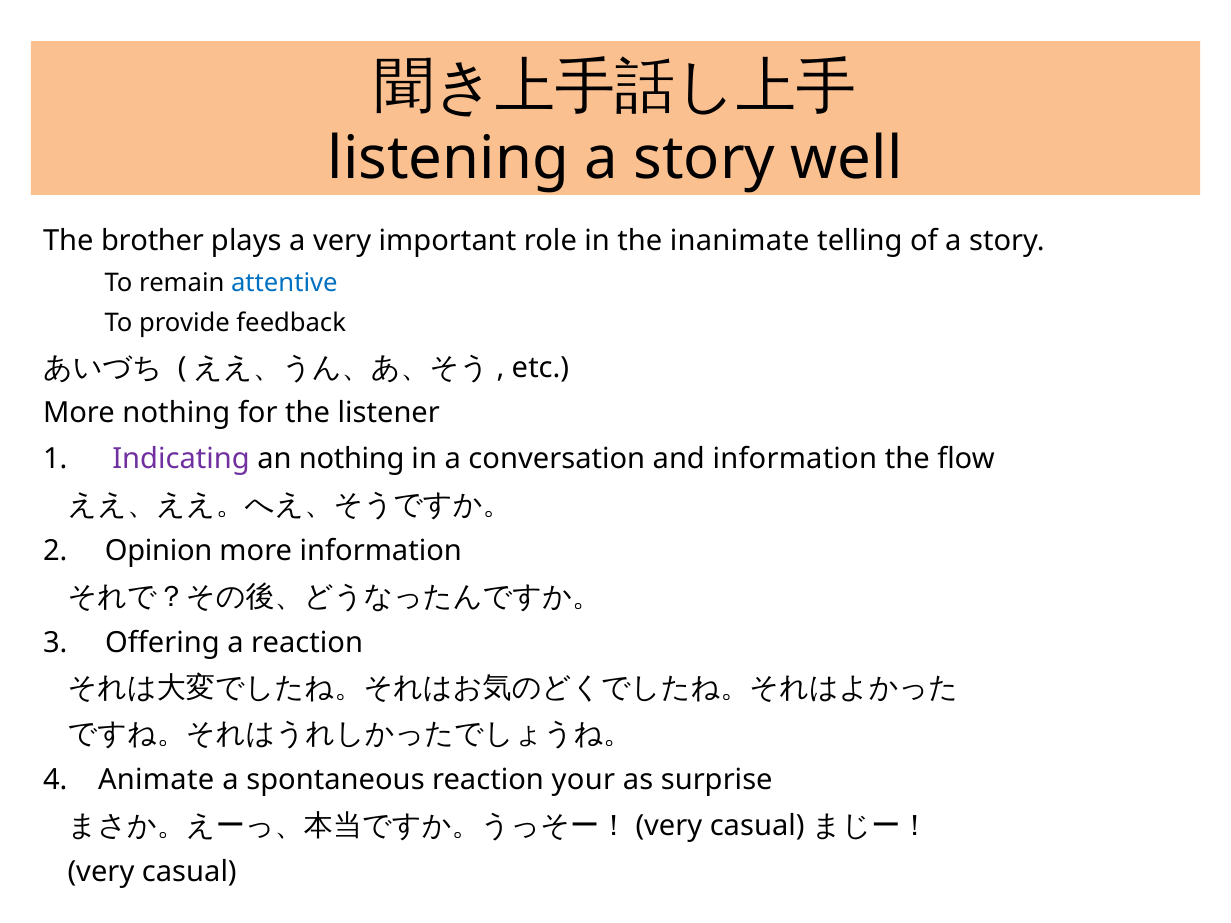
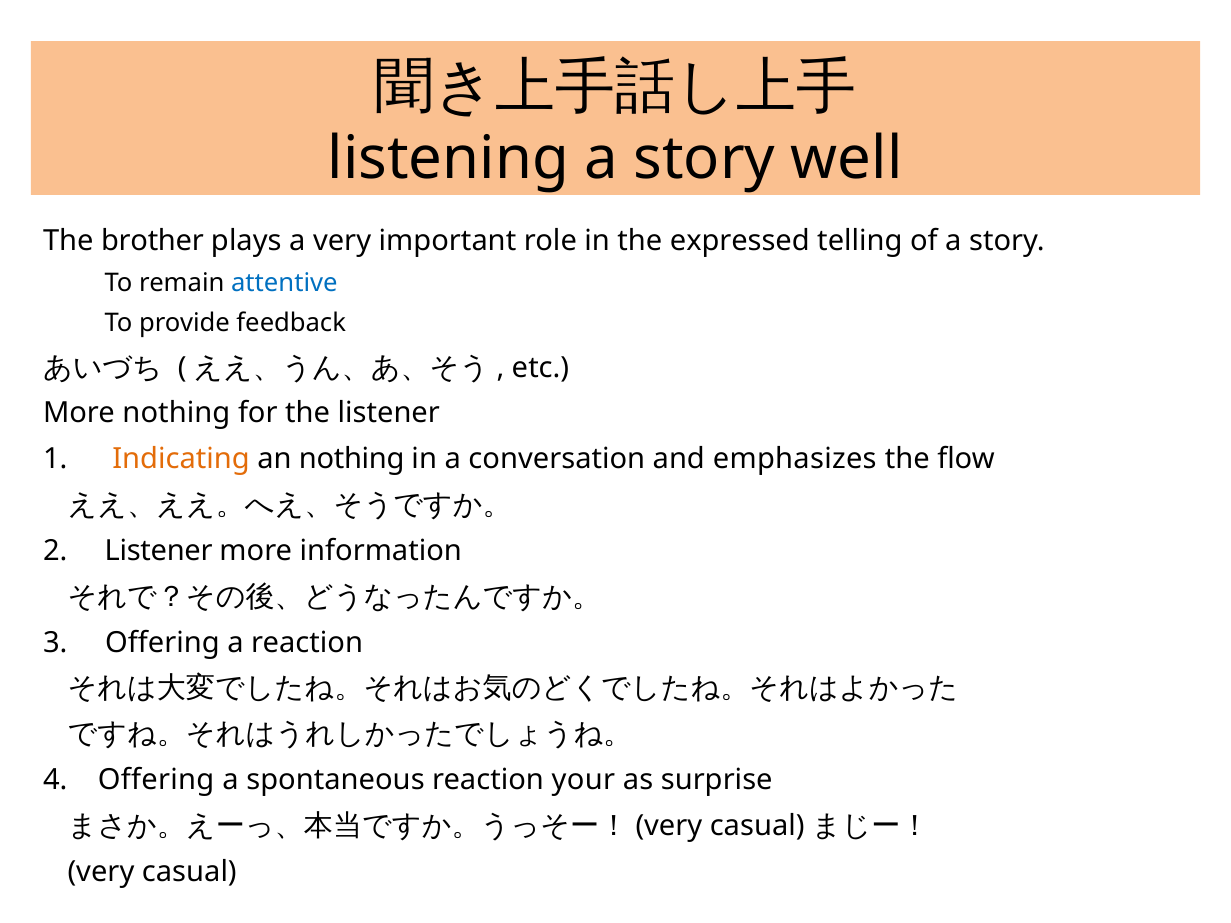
inanimate: inanimate -> expressed
Indicating colour: purple -> orange
and information: information -> emphasizes
2 Opinion: Opinion -> Listener
4 Animate: Animate -> Offering
